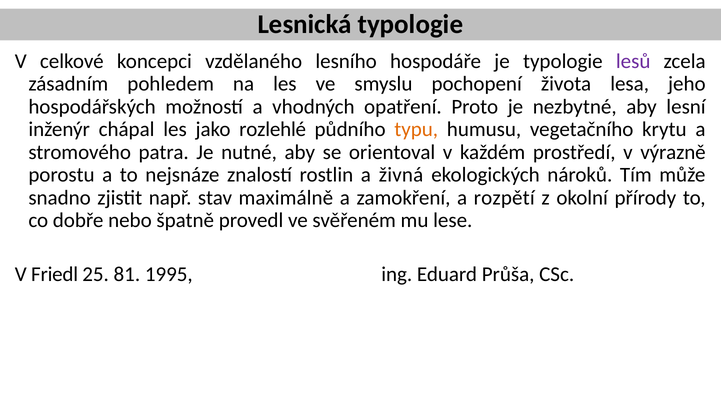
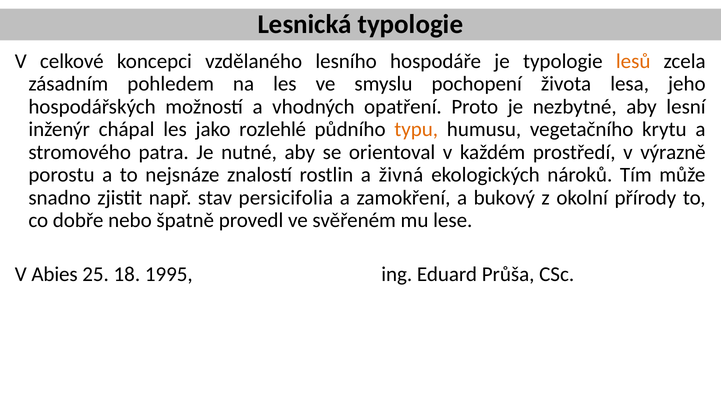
lesů colour: purple -> orange
maximálně: maximálně -> persicifolia
rozpětí: rozpětí -> bukový
Friedl: Friedl -> Abies
81: 81 -> 18
